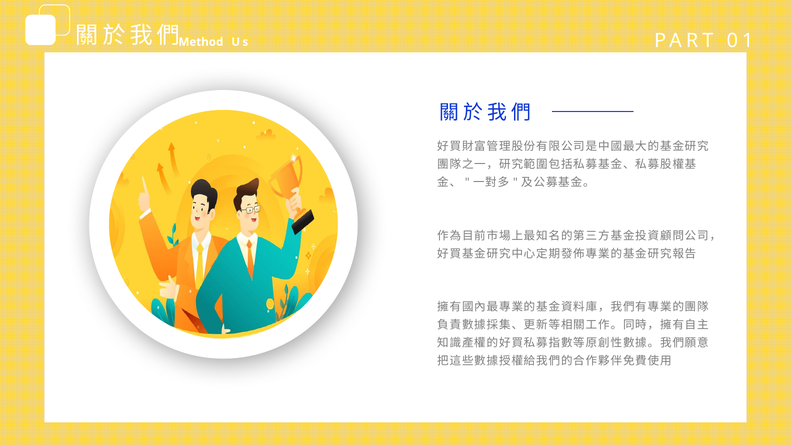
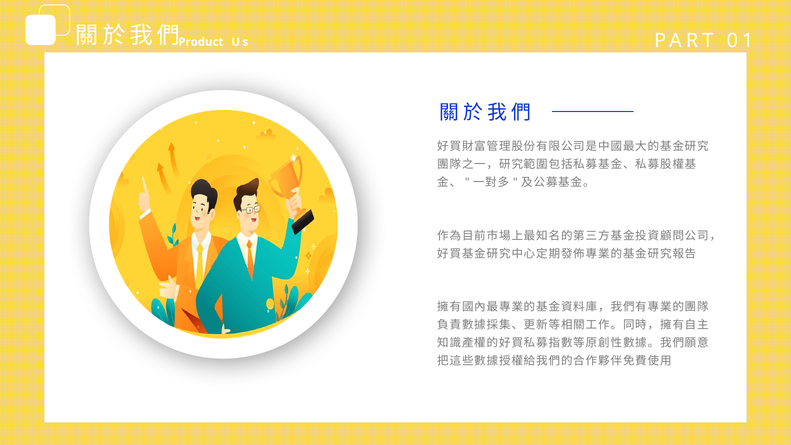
Method: Method -> Product
